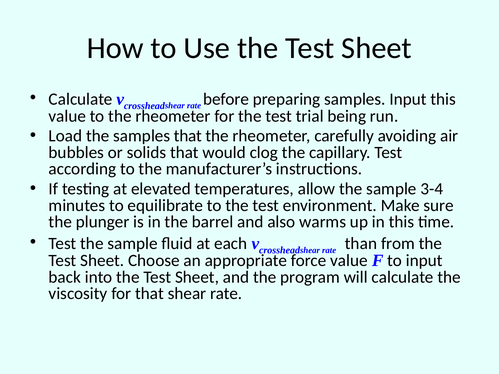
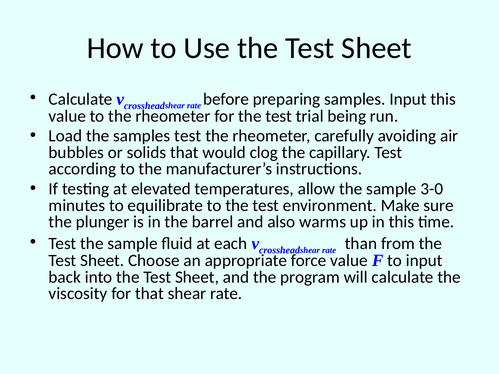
samples that: that -> test
3-4: 3-4 -> 3-0
